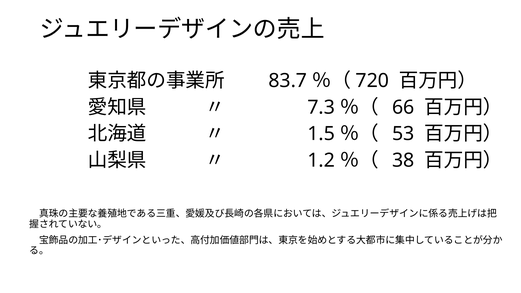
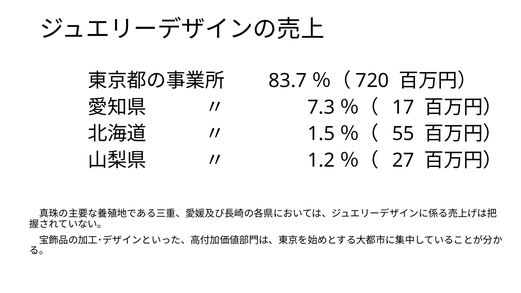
66: 66 -> 17
53: 53 -> 55
38: 38 -> 27
